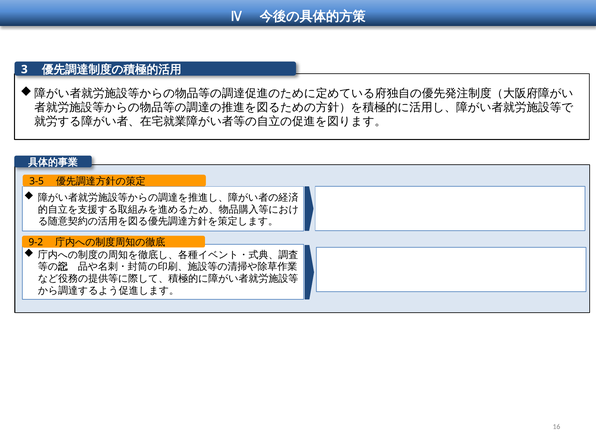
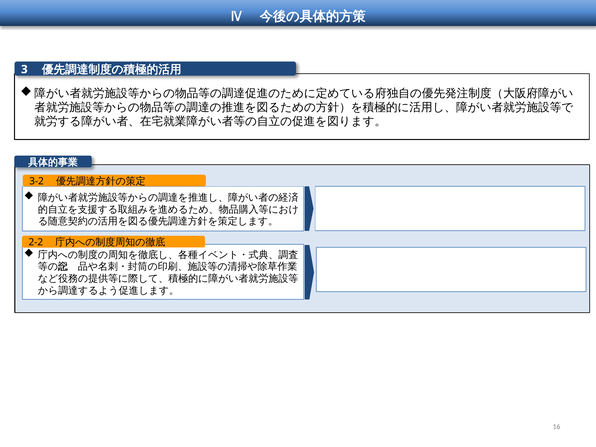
3-5: 3-5 -> 3-2
9-2: 9-2 -> 2-2
